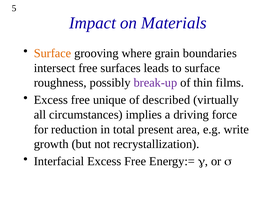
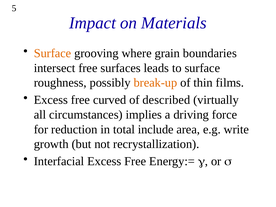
break-up colour: purple -> orange
unique: unique -> curved
present: present -> include
